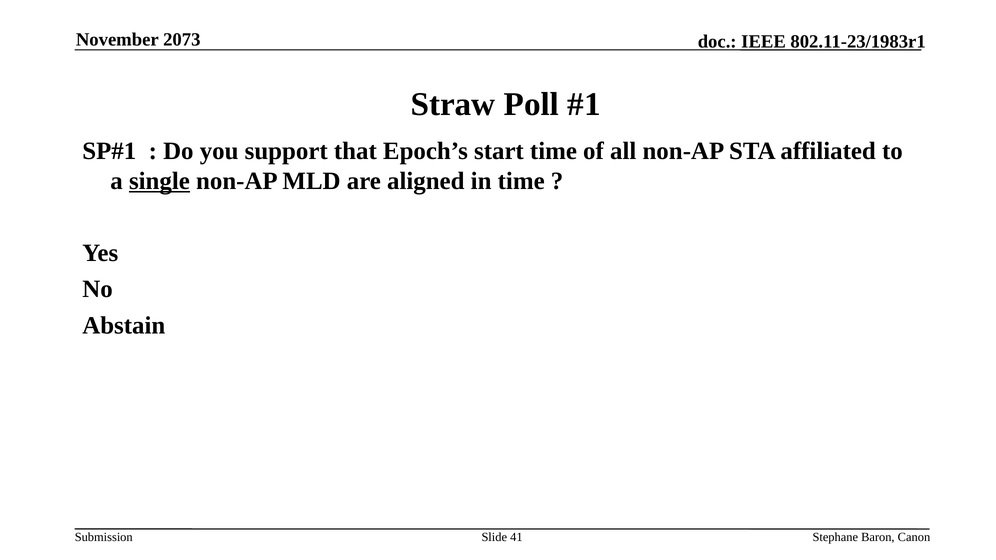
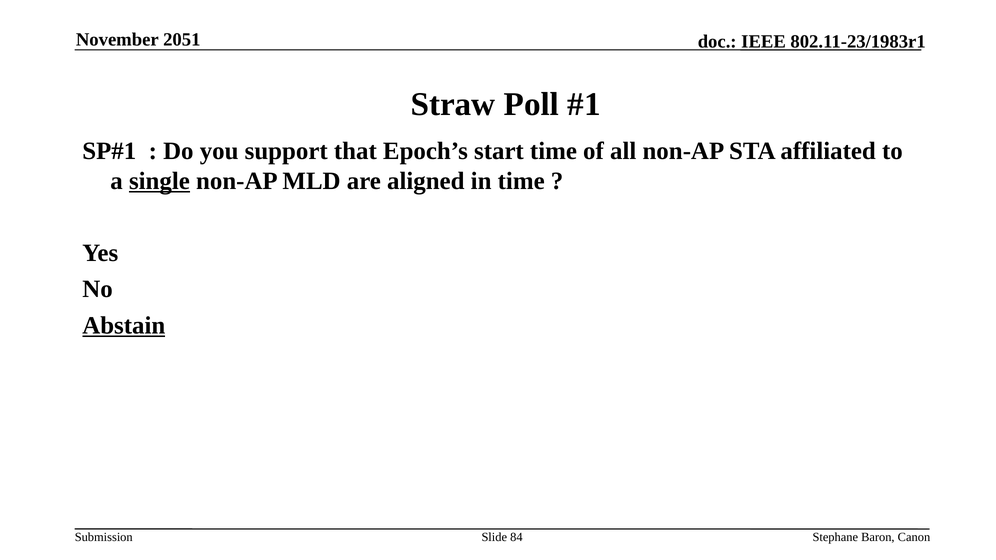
2073: 2073 -> 2051
Abstain underline: none -> present
41: 41 -> 84
